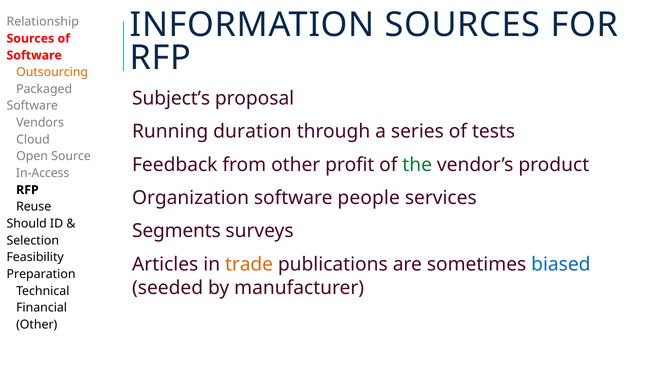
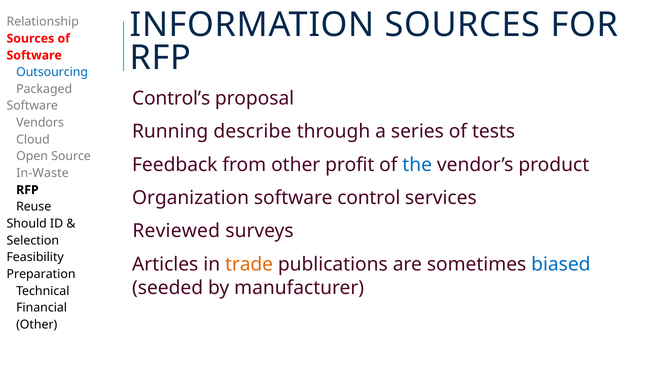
Outsourcing colour: orange -> blue
Subject’s: Subject’s -> Control’s
duration: duration -> describe
the colour: green -> blue
In-Access: In-Access -> In-Waste
people: people -> control
Segments: Segments -> Reviewed
